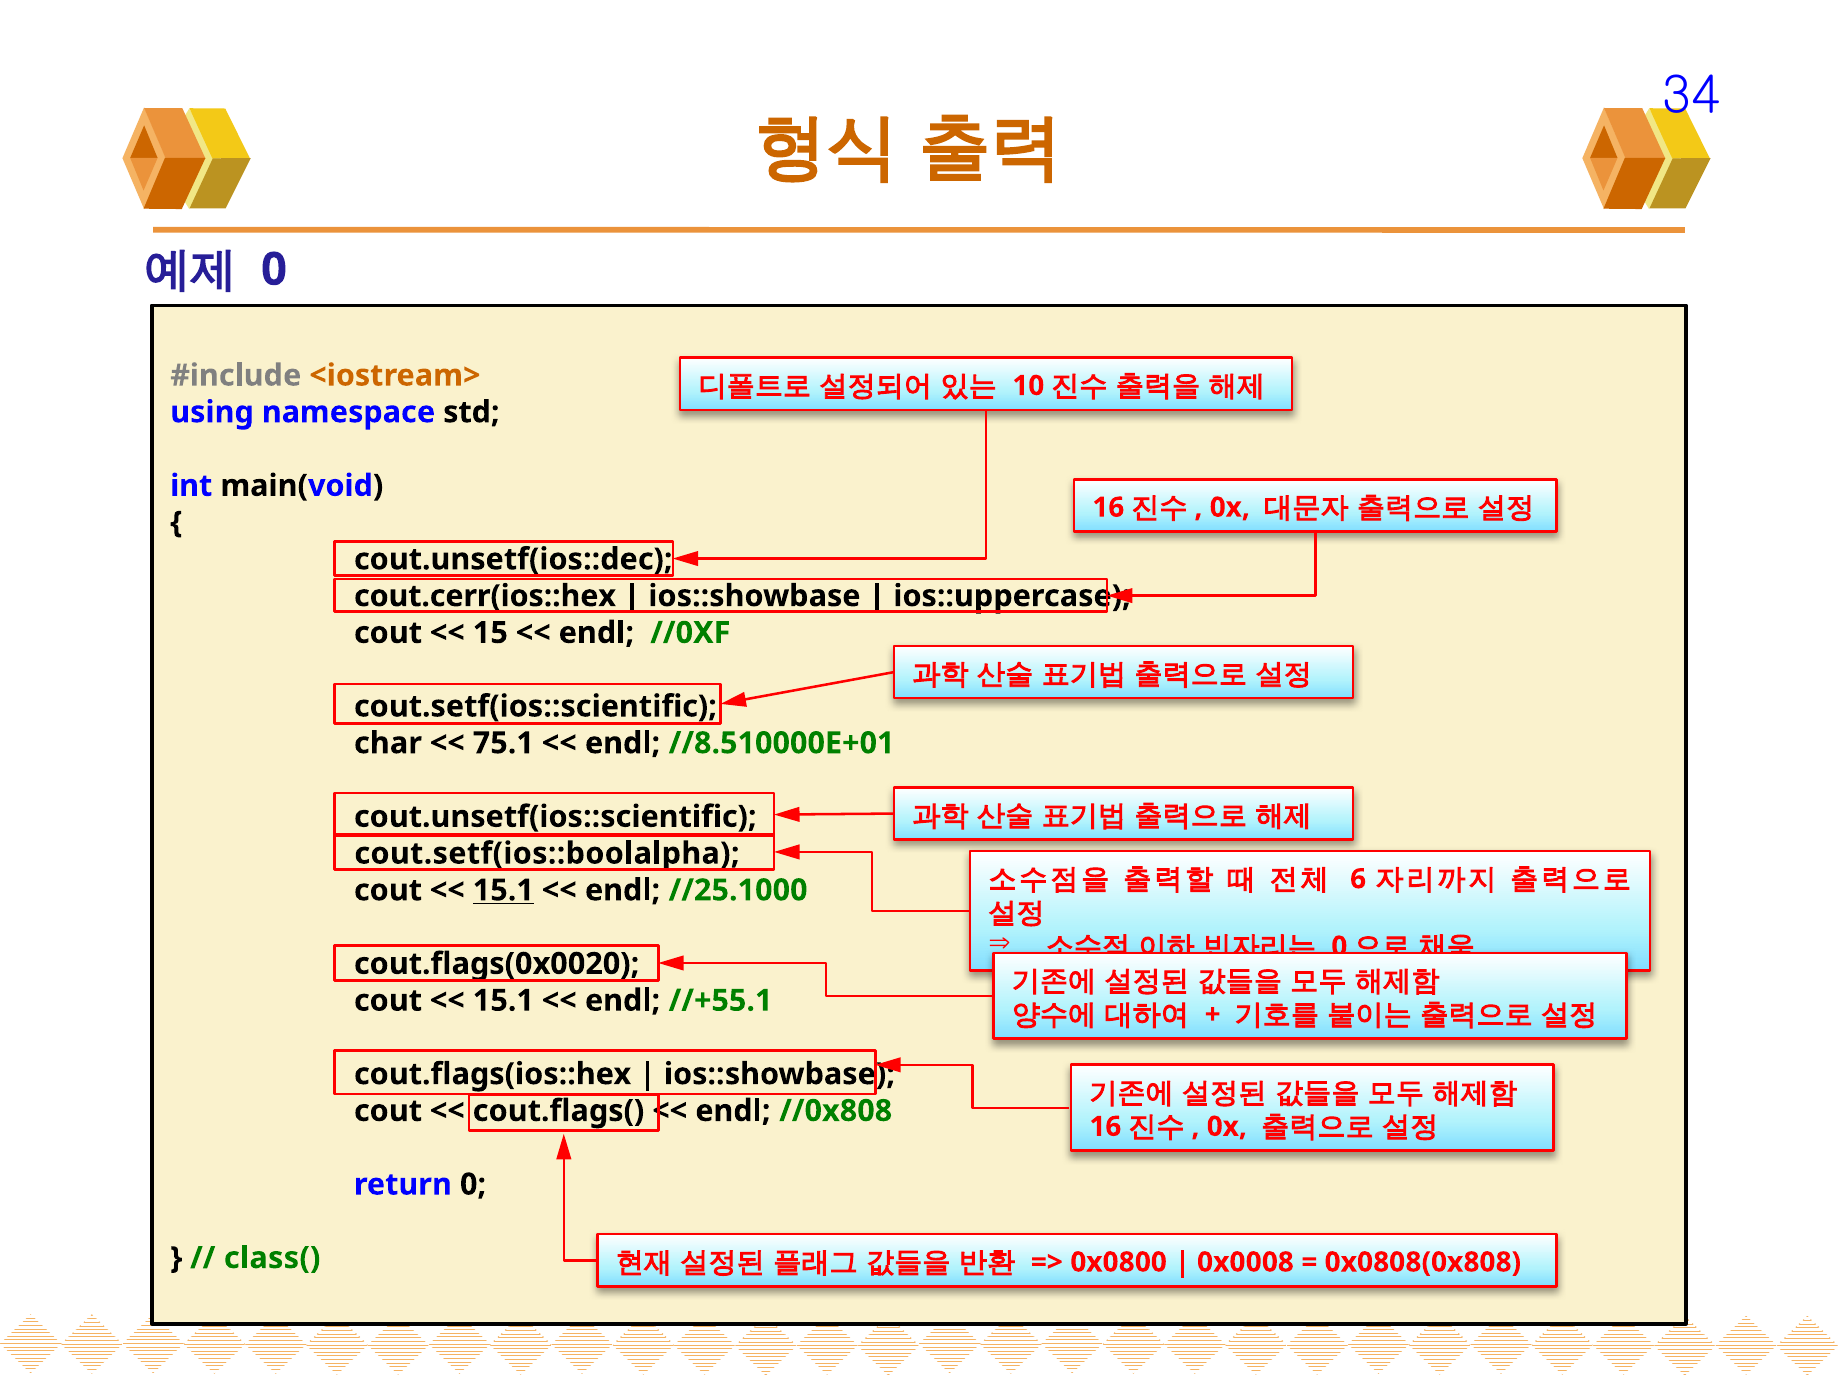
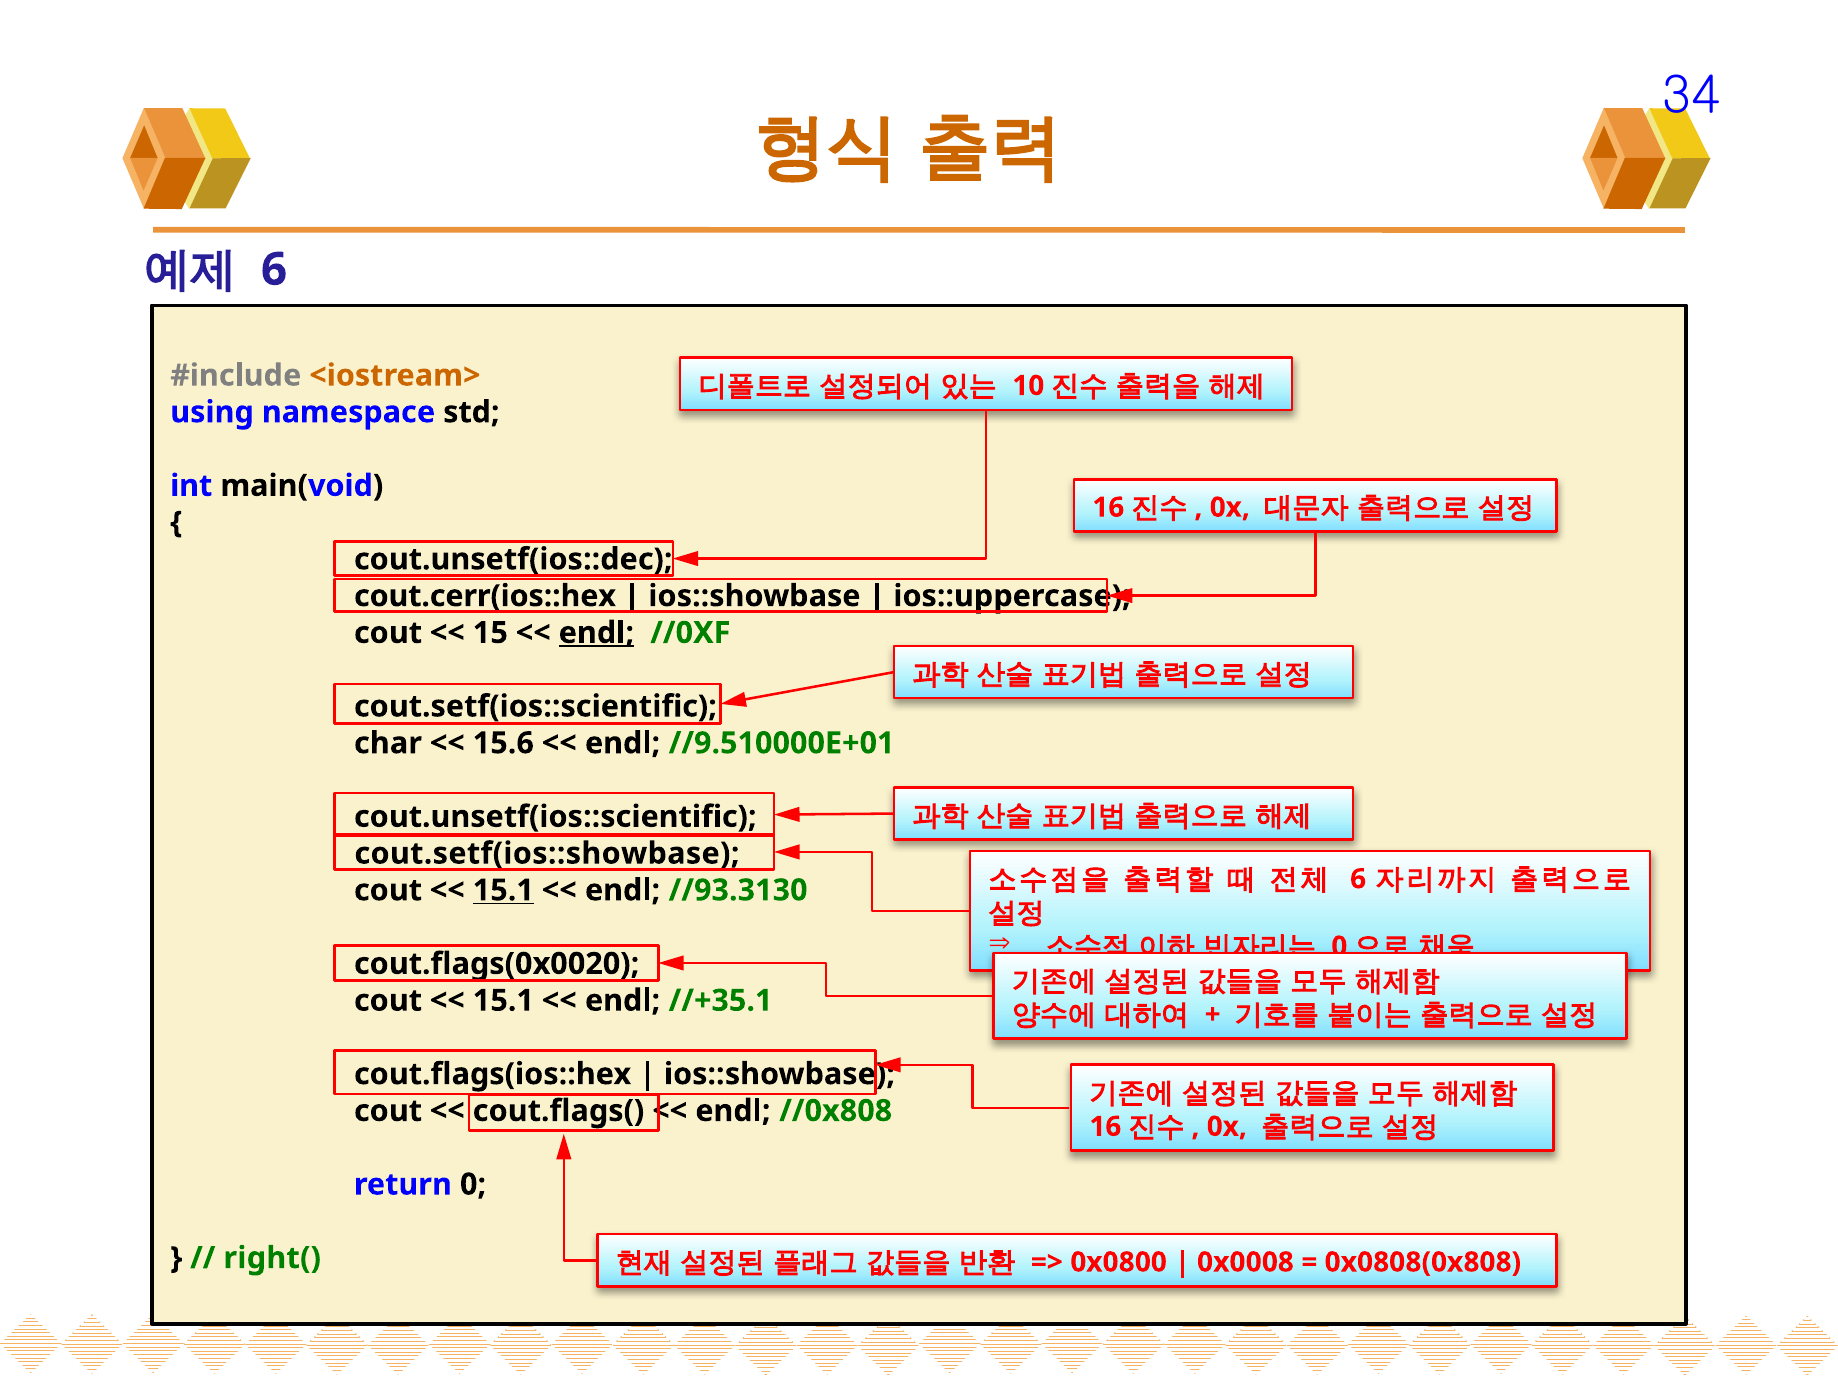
0 at (274, 270): 0 -> 6
endl at (596, 633) underline: none -> present
75.1: 75.1 -> 15.6
//8.510000E+01: //8.510000E+01 -> //9.510000E+01
cout.setf(ios::boolalpha: cout.setf(ios::boolalpha -> cout.setf(ios::showbase
//25.1000: //25.1000 -> //93.3130
//+55.1: //+55.1 -> //+35.1
class(: class( -> right(
